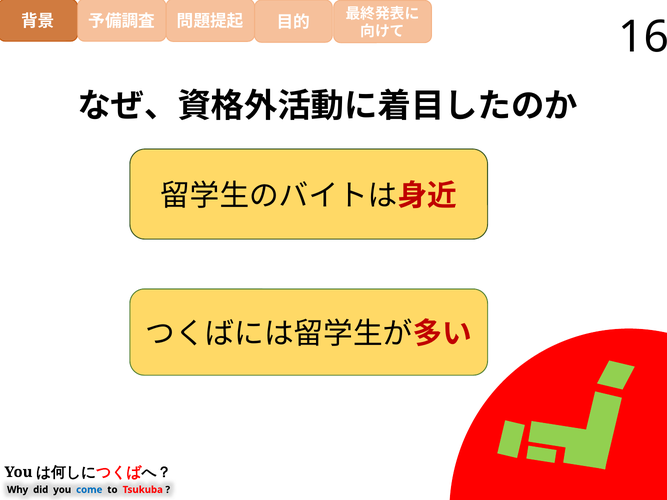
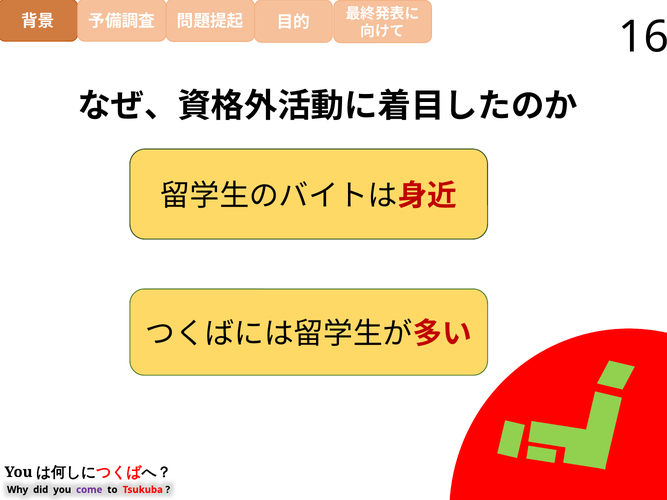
come colour: blue -> purple
